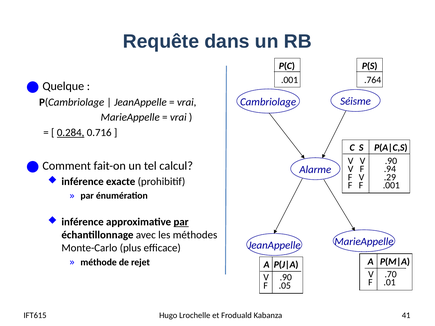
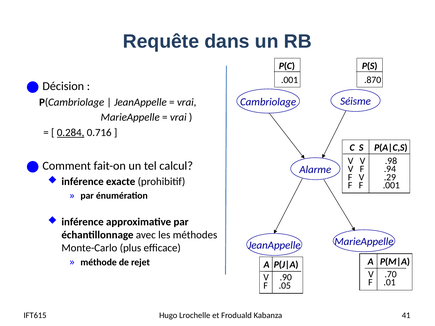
.764: .764 -> .870
Quelque: Quelque -> Décision
V V .90: .90 -> .98
par at (181, 222) underline: present -> none
